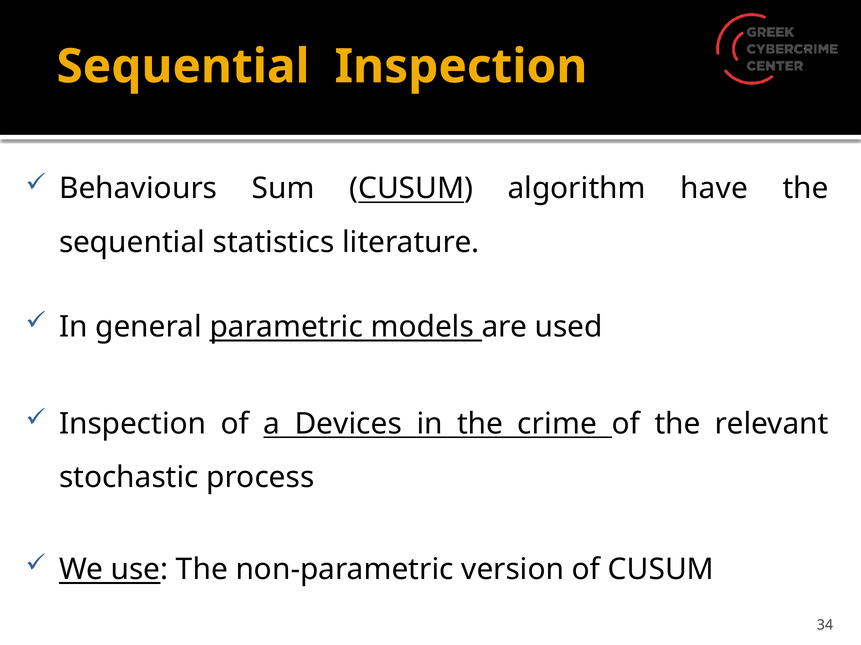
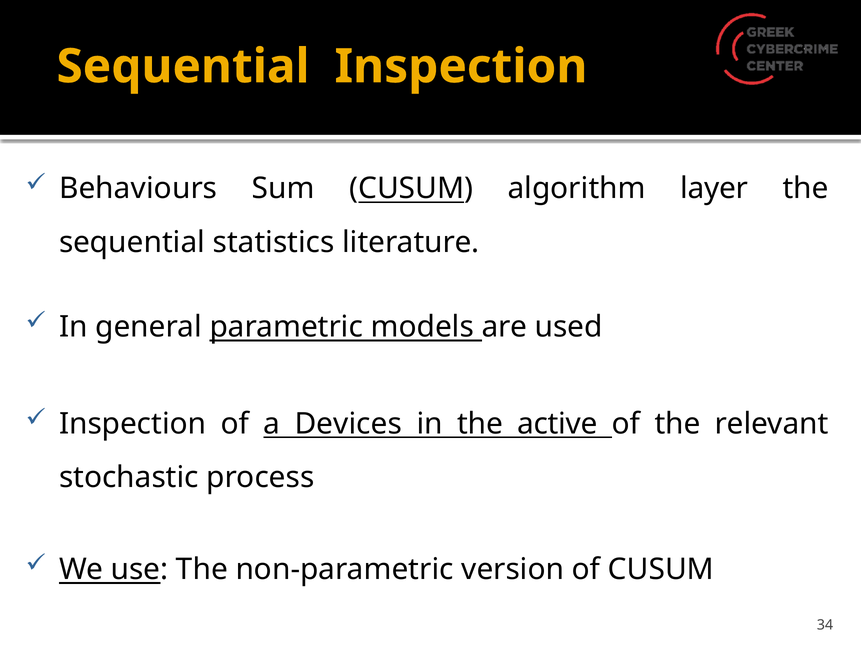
have: have -> layer
crime: crime -> active
